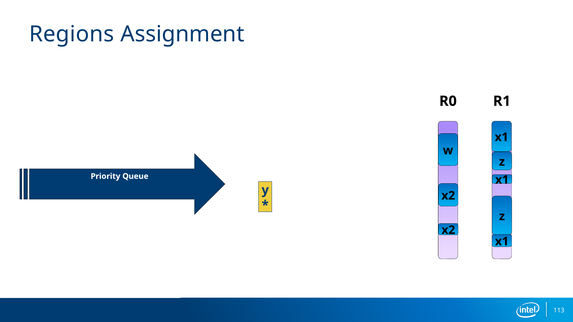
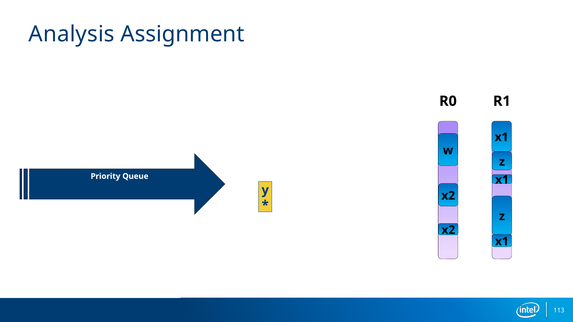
Regions: Regions -> Analysis
